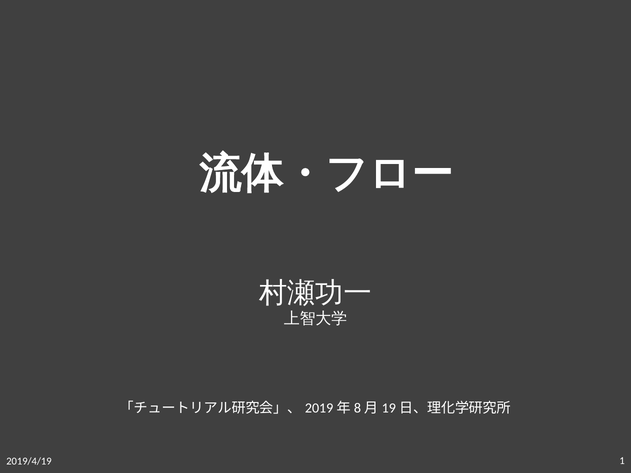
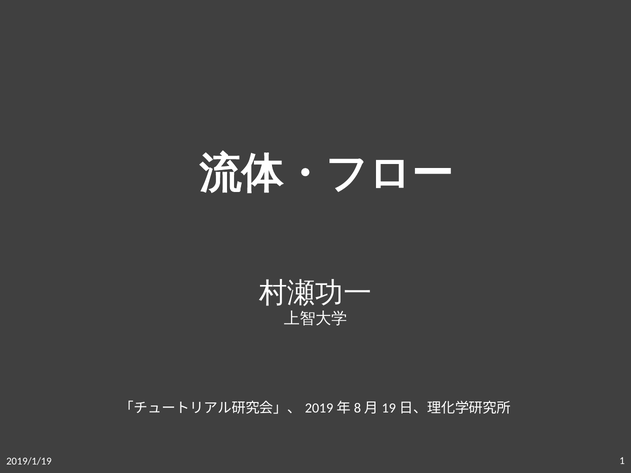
2019/4/19: 2019/4/19 -> 2019/1/19
